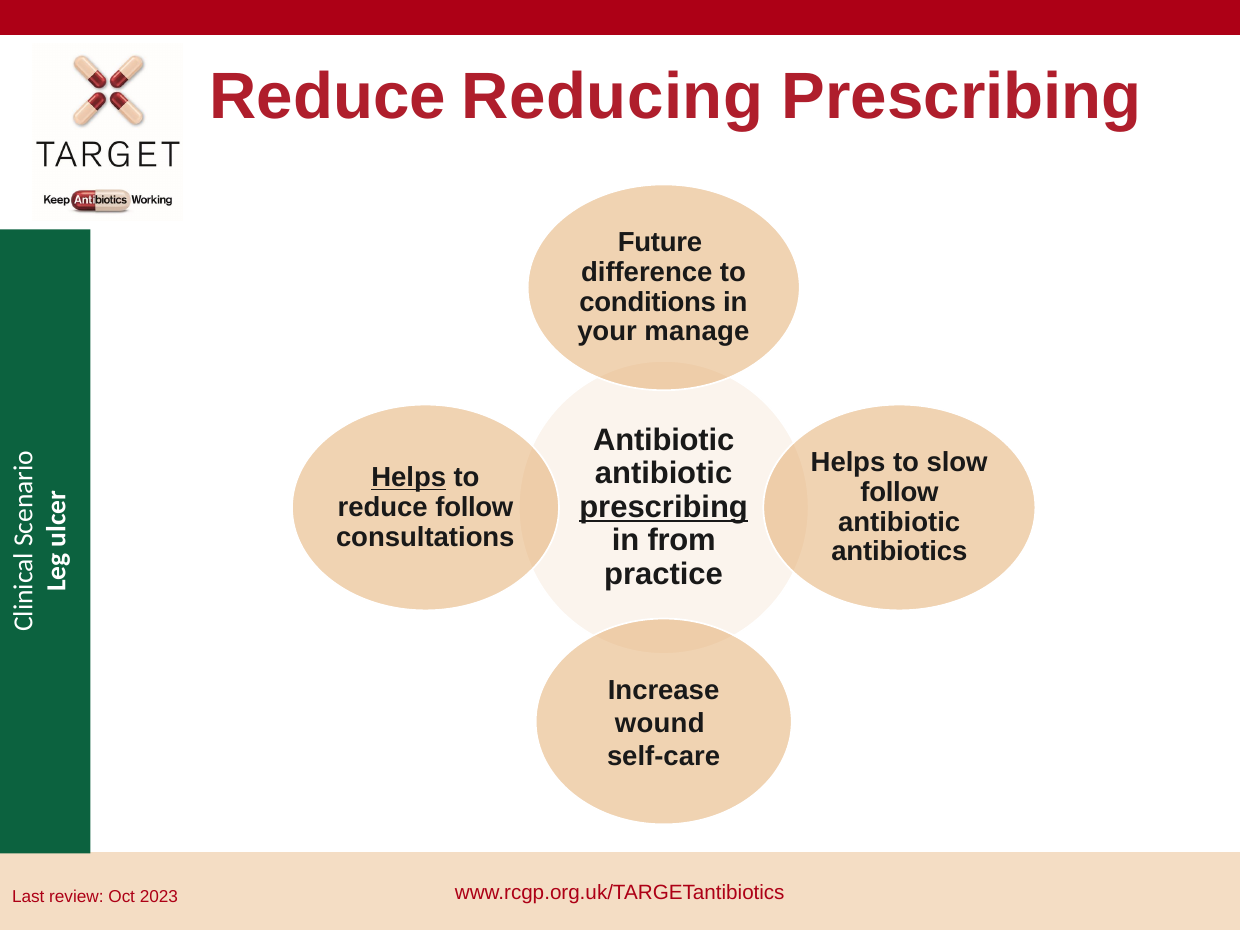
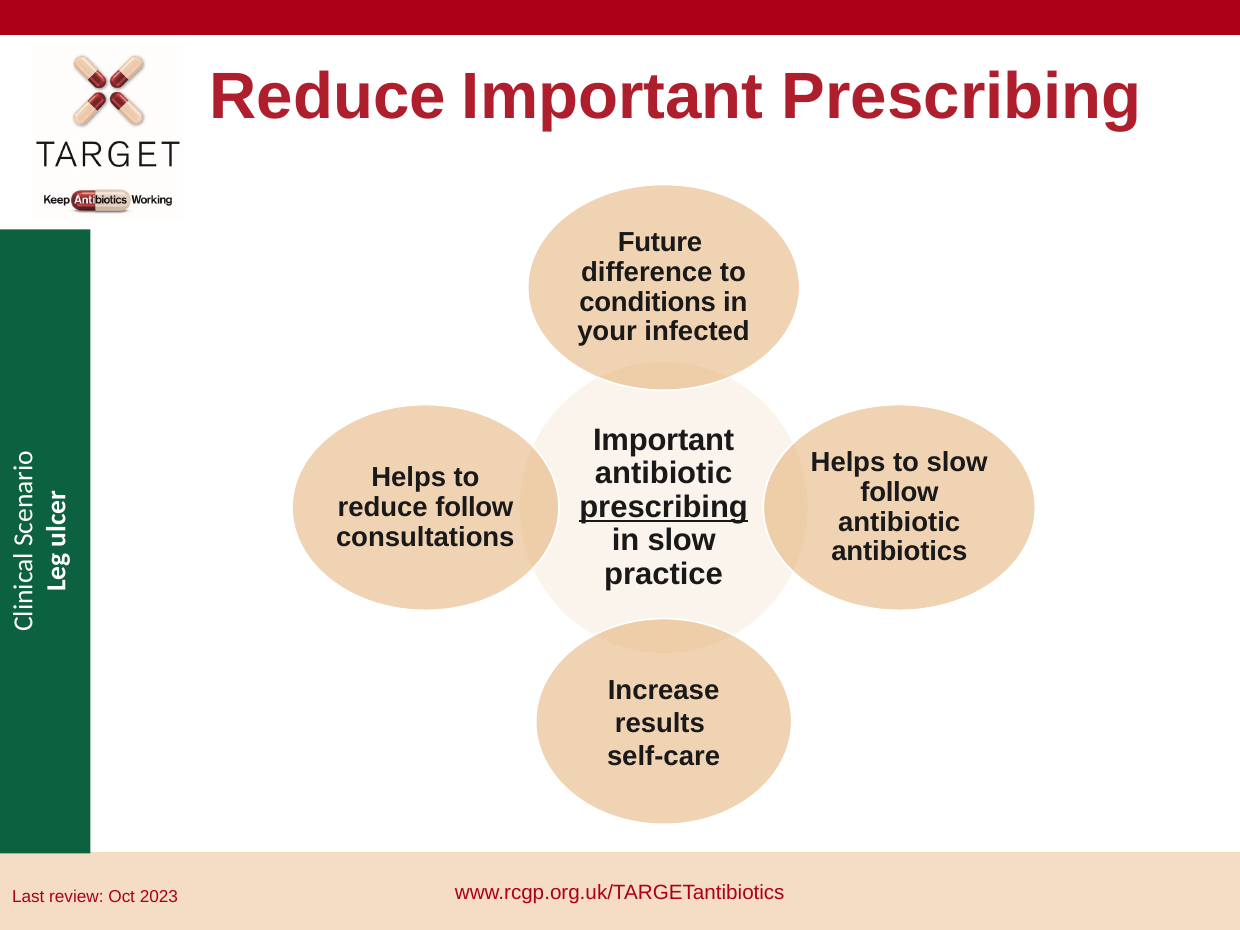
Reduce Reducing: Reducing -> Important
manage: manage -> infected
Antibiotic at (664, 440): Antibiotic -> Important
Helps at (409, 478) underline: present -> none
in from: from -> slow
wound: wound -> results
